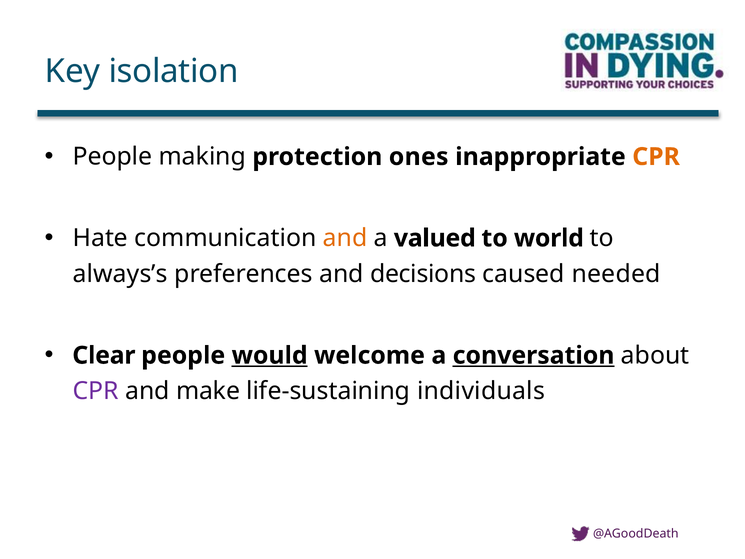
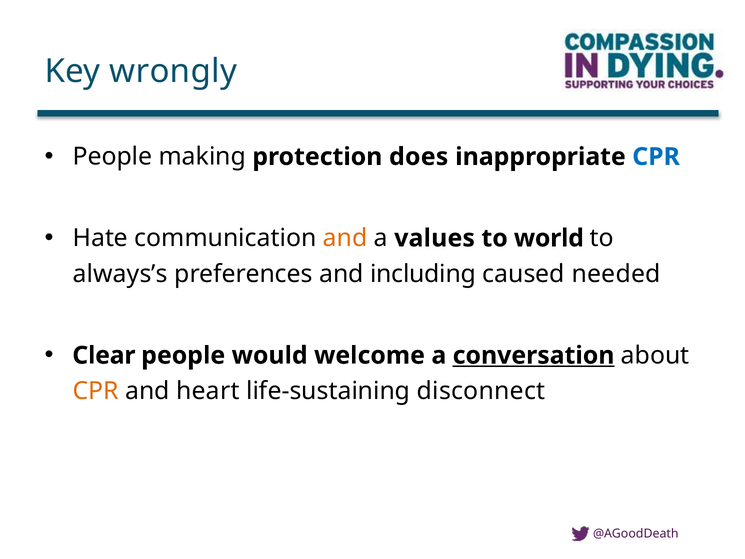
isolation: isolation -> wrongly
ones: ones -> does
CPR at (656, 157) colour: orange -> blue
valued: valued -> values
decisions: decisions -> including
would underline: present -> none
CPR at (96, 391) colour: purple -> orange
make: make -> heart
individuals: individuals -> disconnect
